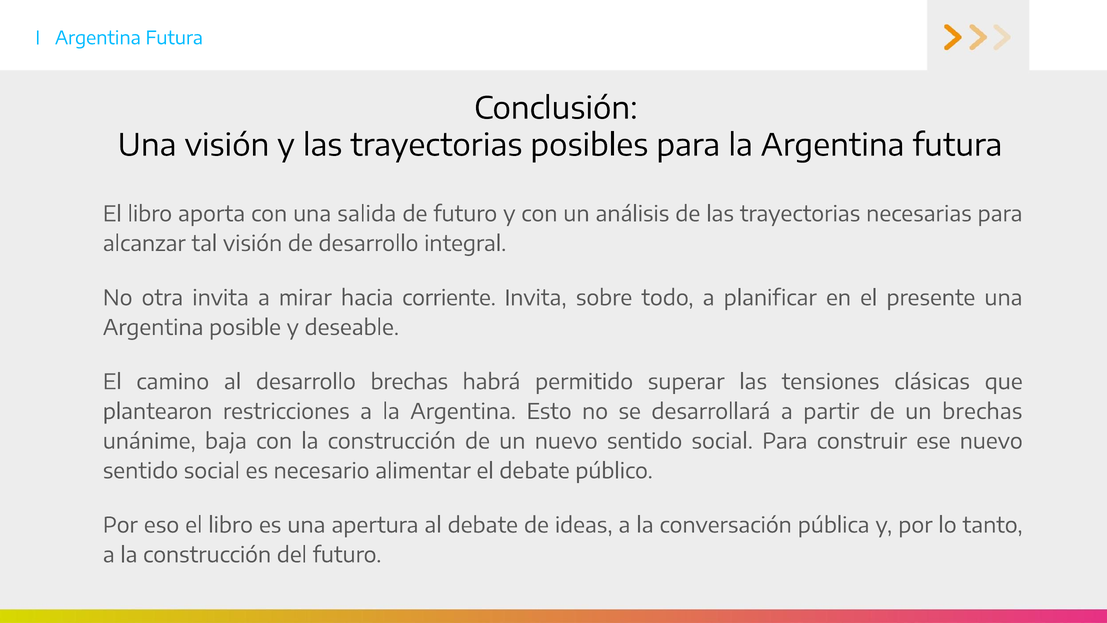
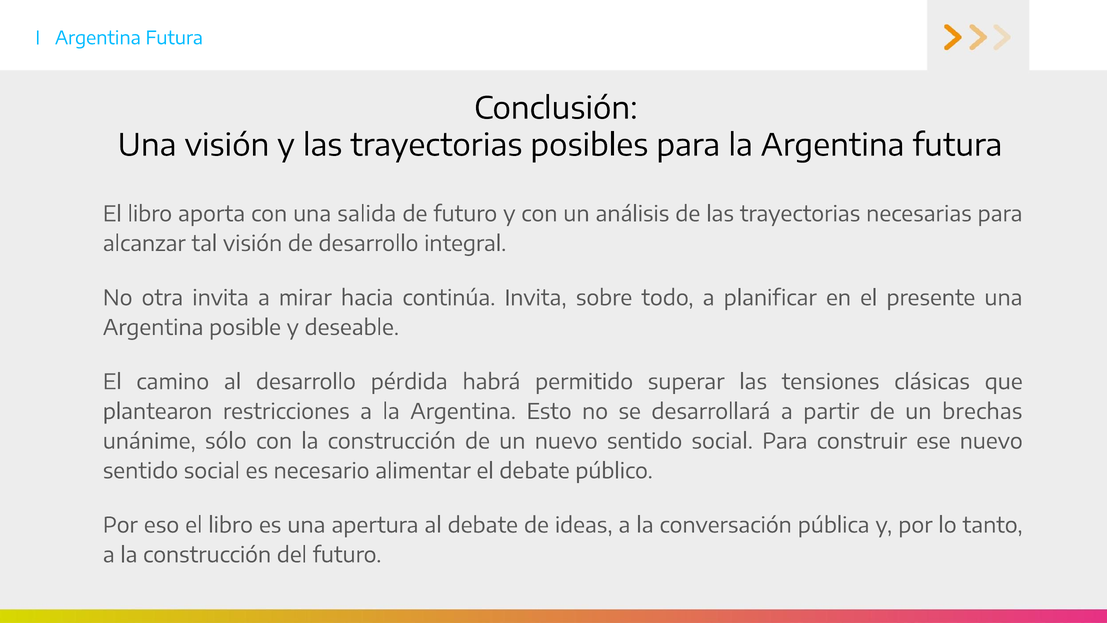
corriente: corriente -> continúa
desarrollo brechas: brechas -> pérdida
baja: baja -> sólo
